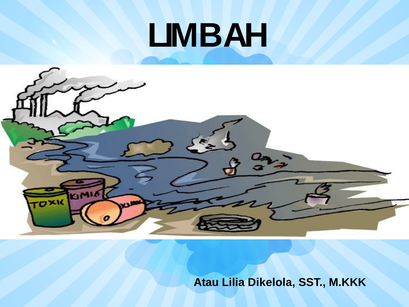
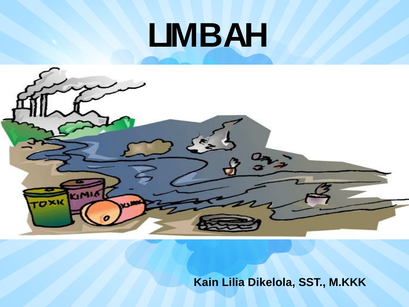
Atau: Atau -> Kain
